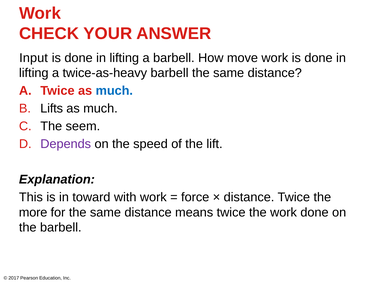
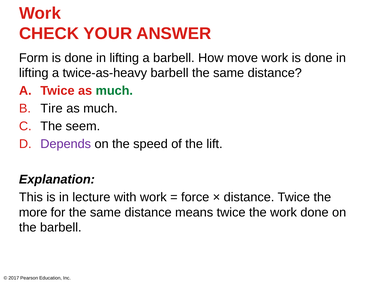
Input: Input -> Form
much at (114, 91) colour: blue -> green
Lifts: Lifts -> Tire
toward: toward -> lecture
